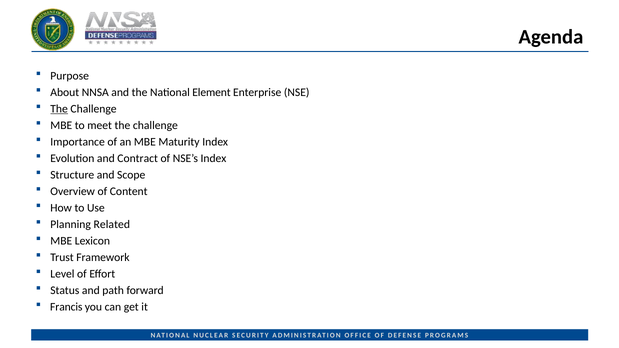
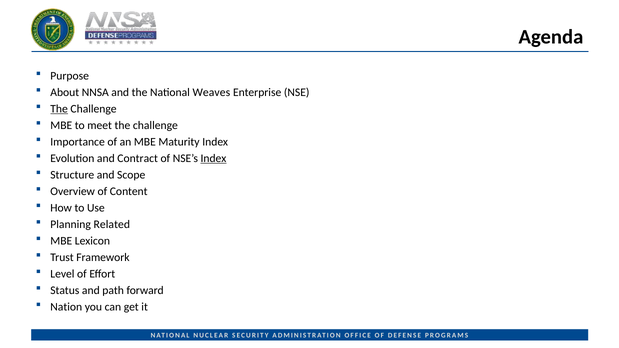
Element: Element -> Weaves
Index at (213, 158) underline: none -> present
Francis: Francis -> Nation
